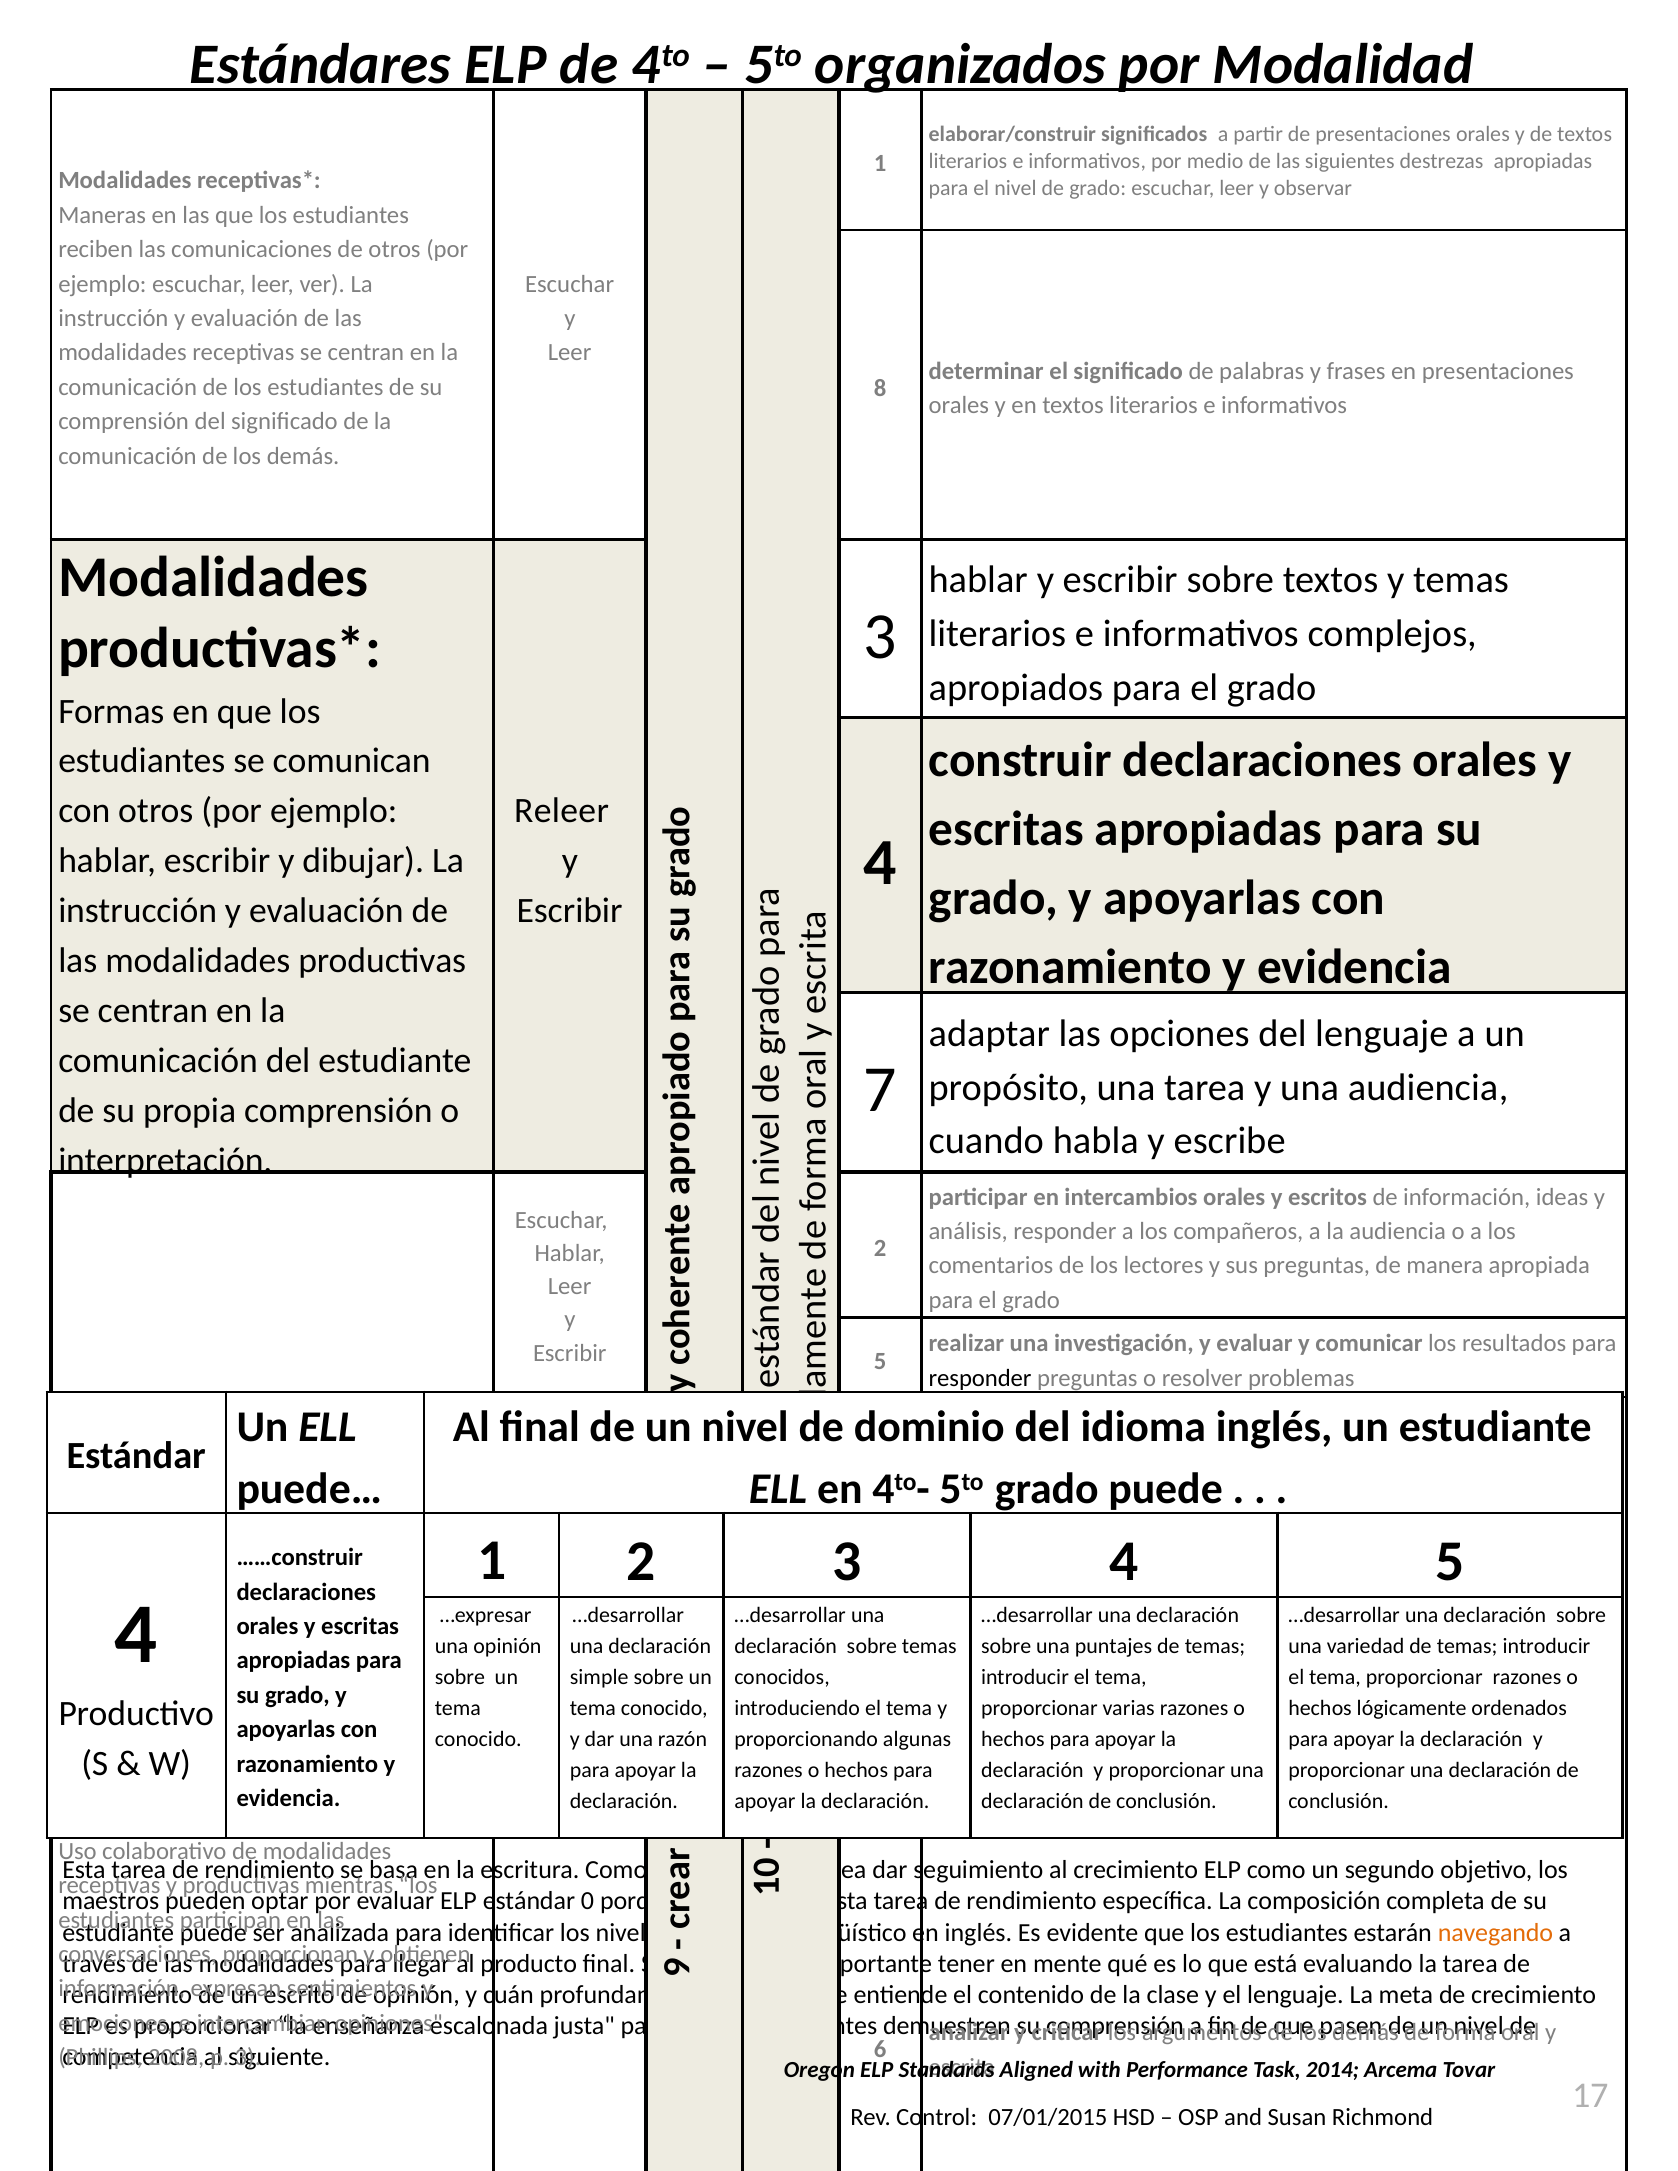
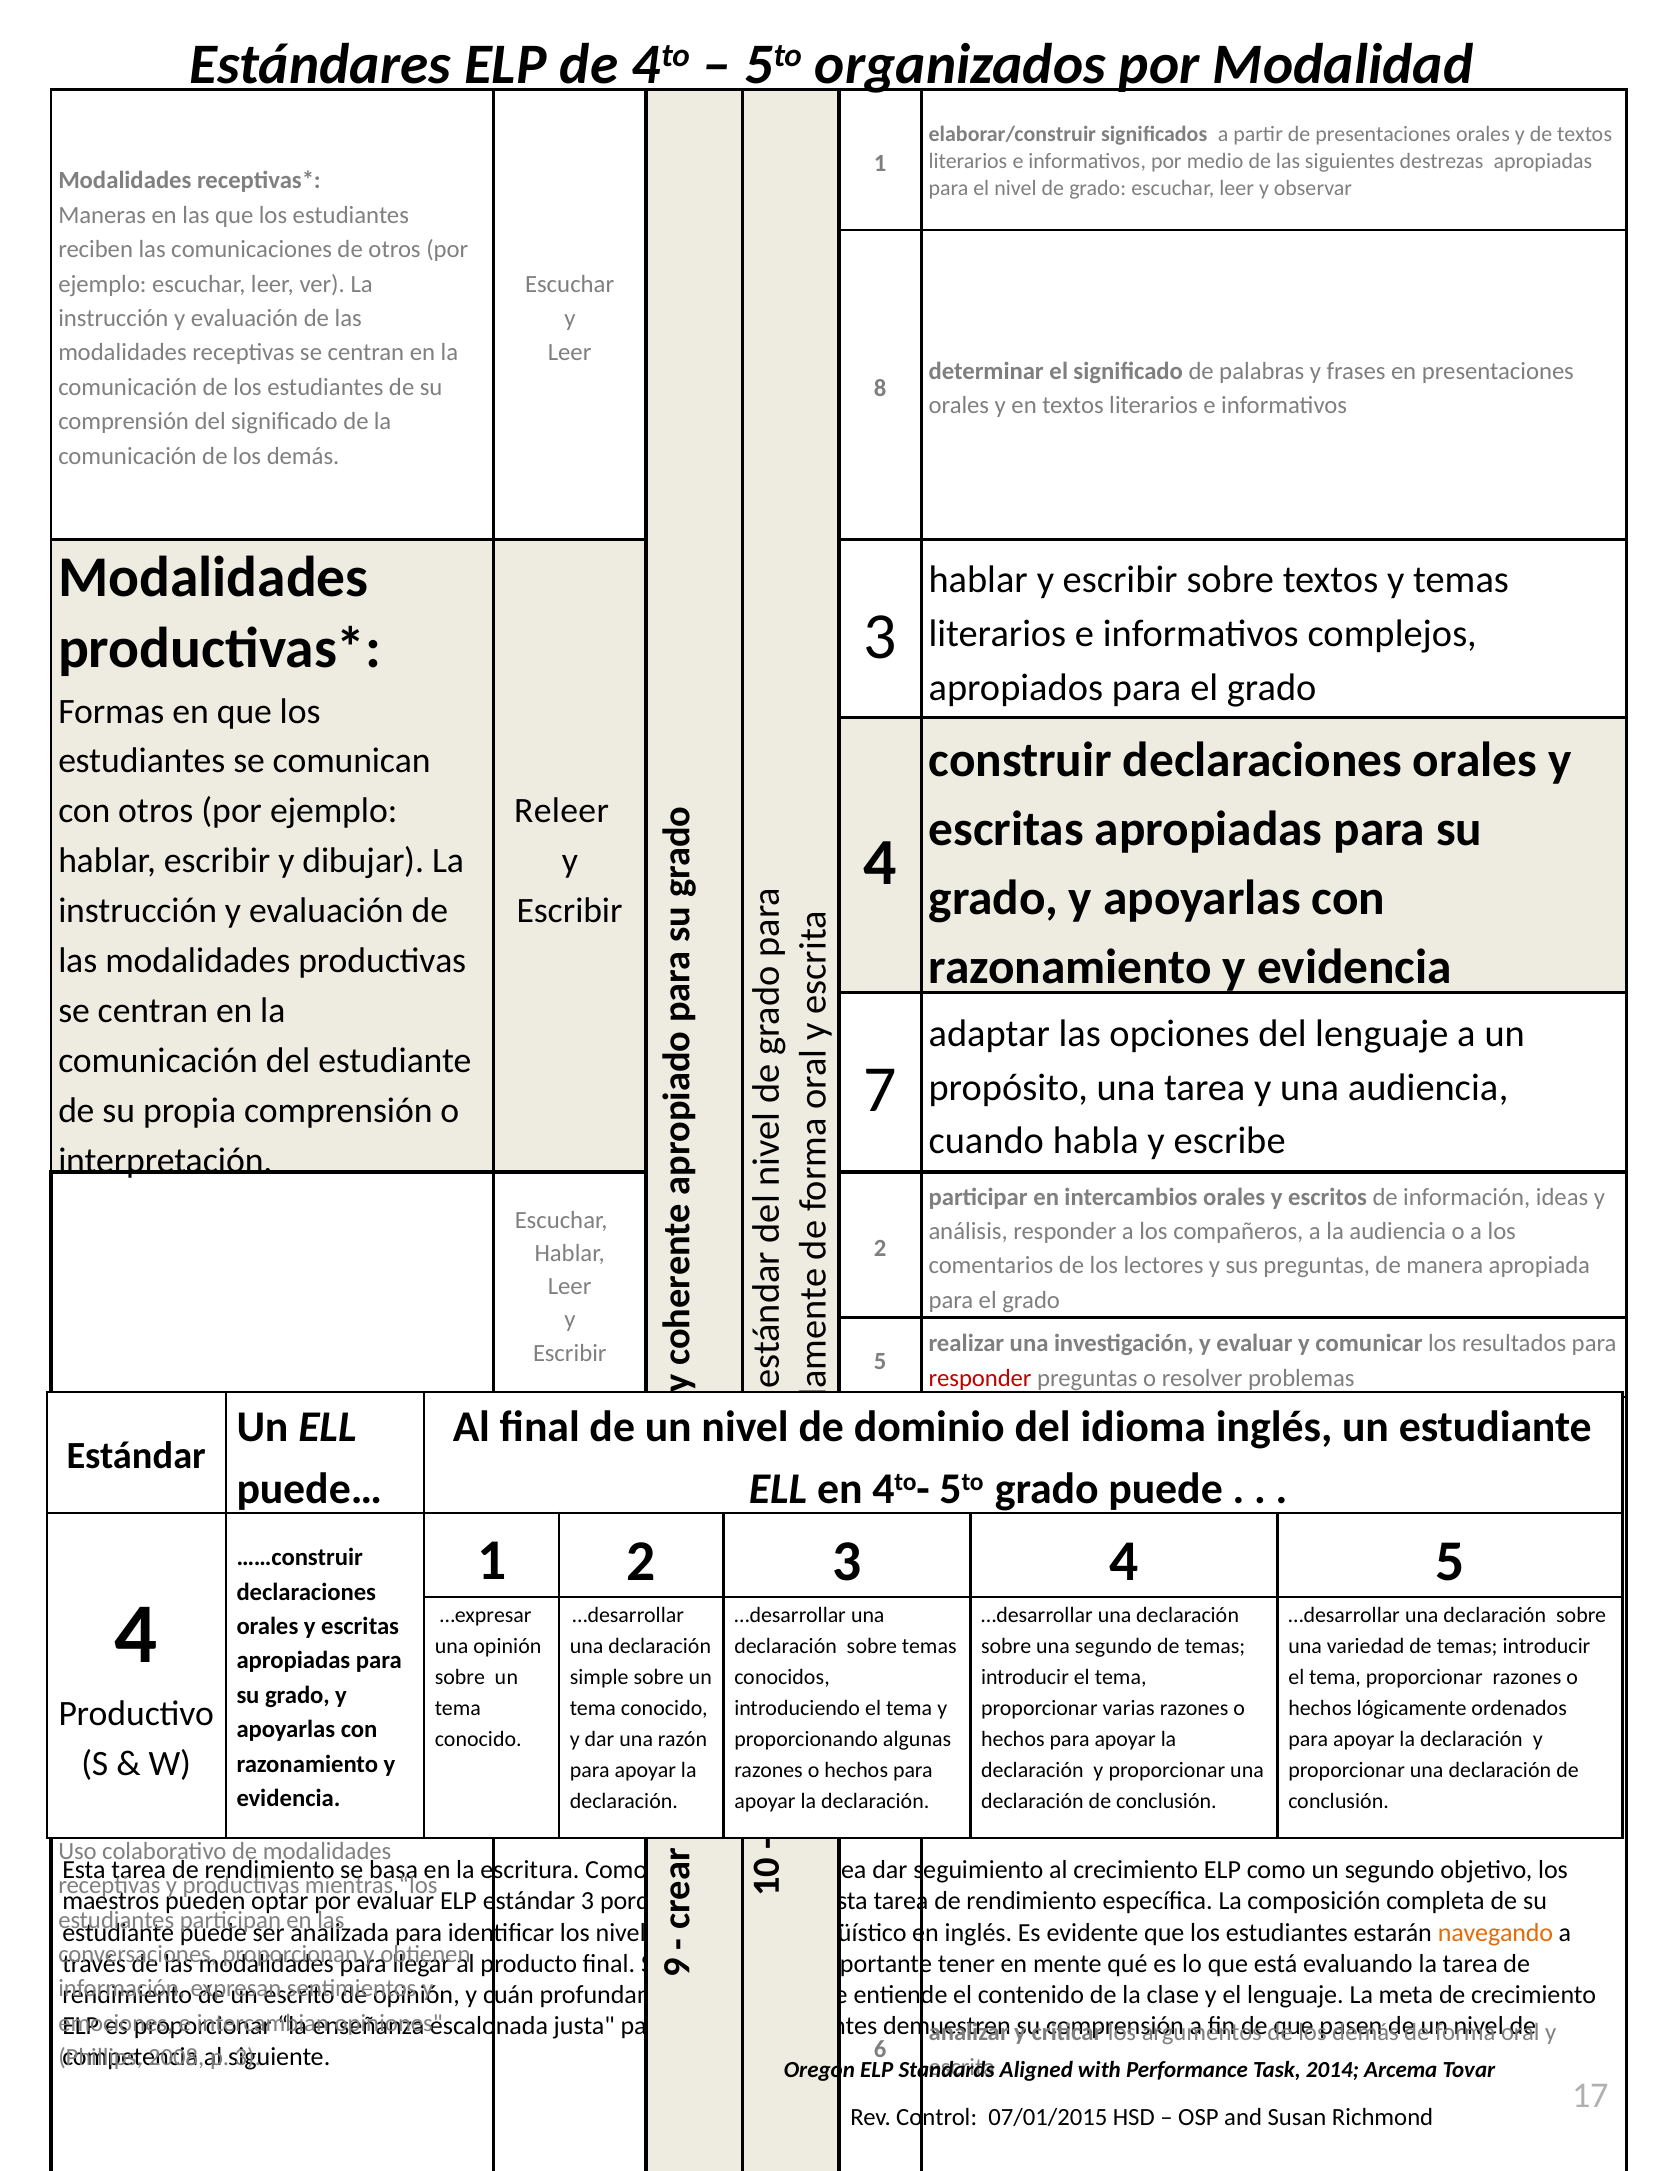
responder at (980, 1379) colour: black -> red
una puntajes: puntajes -> segundo
estándar 0: 0 -> 3
